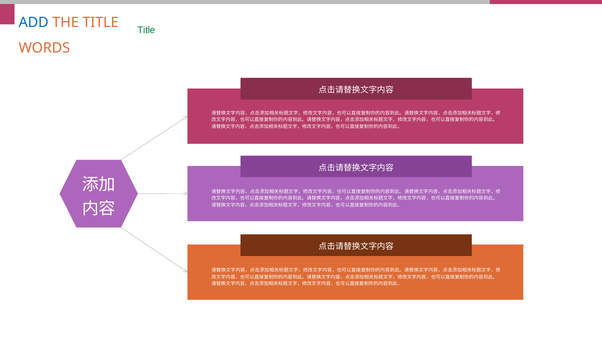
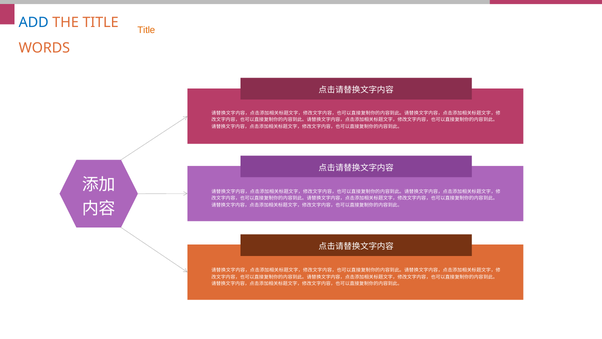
Title at (146, 30) colour: green -> orange
